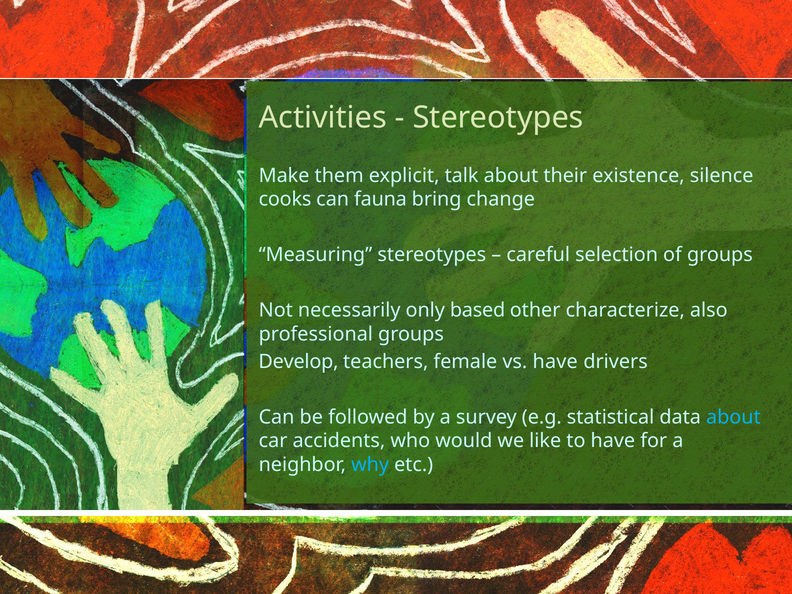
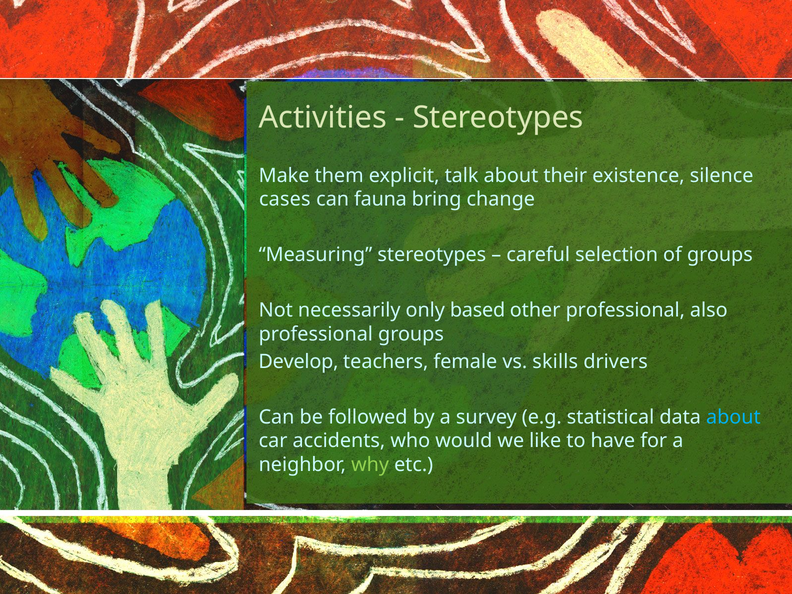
cooks: cooks -> cases
other characterize: characterize -> professional
vs have: have -> skills
why colour: light blue -> light green
